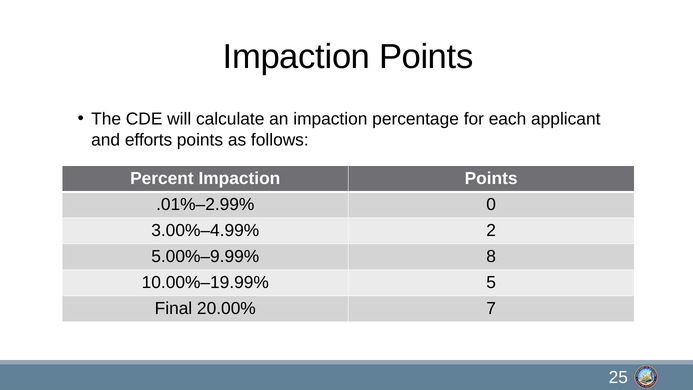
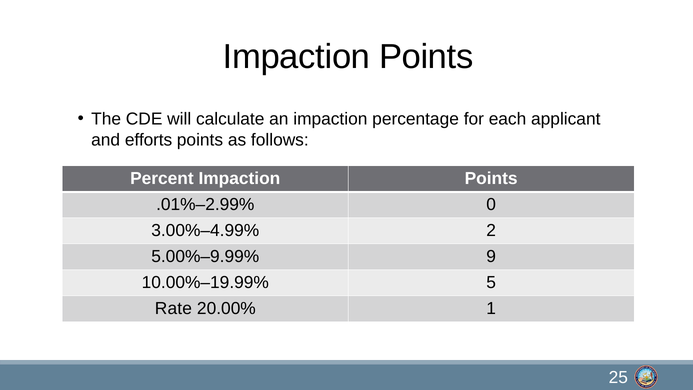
8: 8 -> 9
Final: Final -> Rate
7: 7 -> 1
